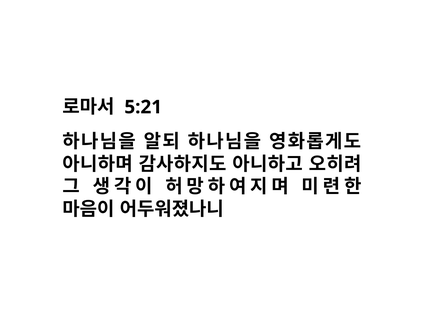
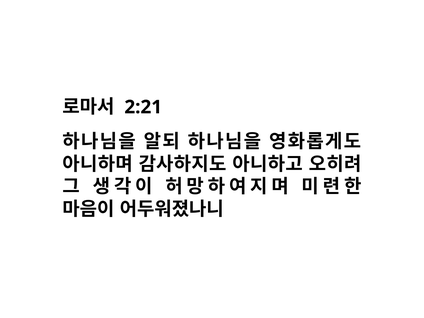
5:21: 5:21 -> 2:21
